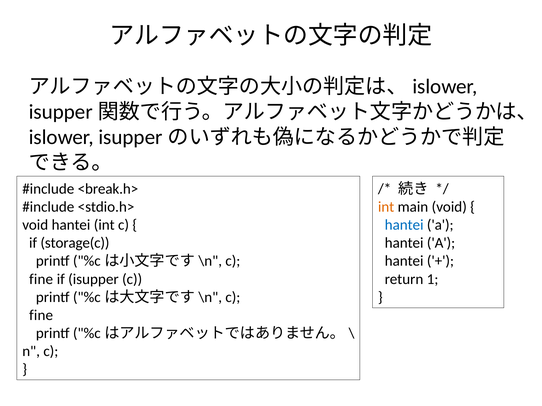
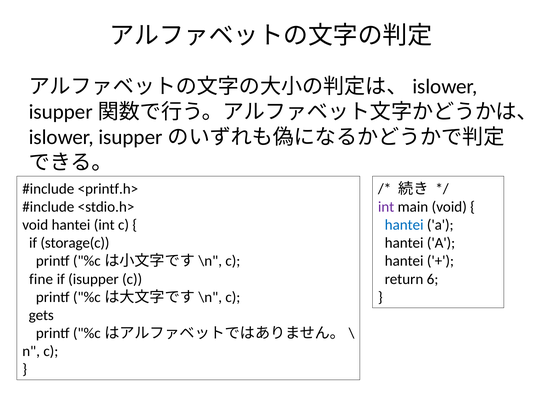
<break.h>: <break.h> -> <printf.h>
int at (386, 207) colour: orange -> purple
1: 1 -> 6
fine at (41, 316): fine -> gets
